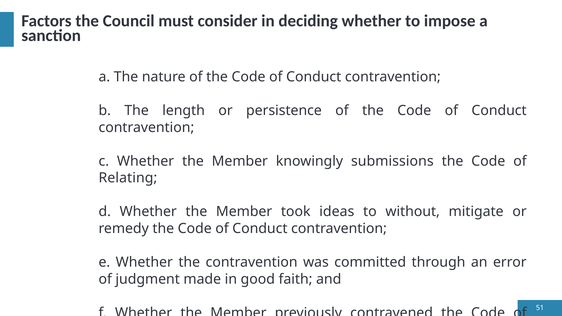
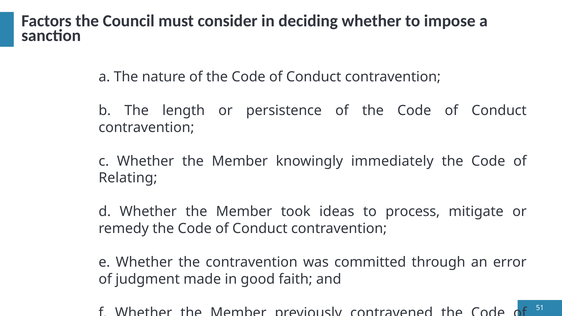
submissions: submissions -> immediately
without: without -> process
